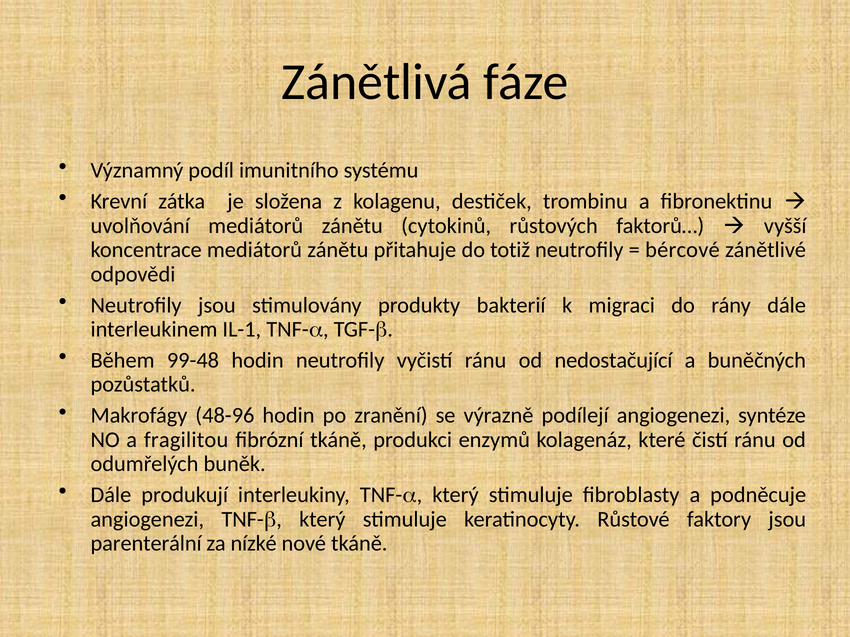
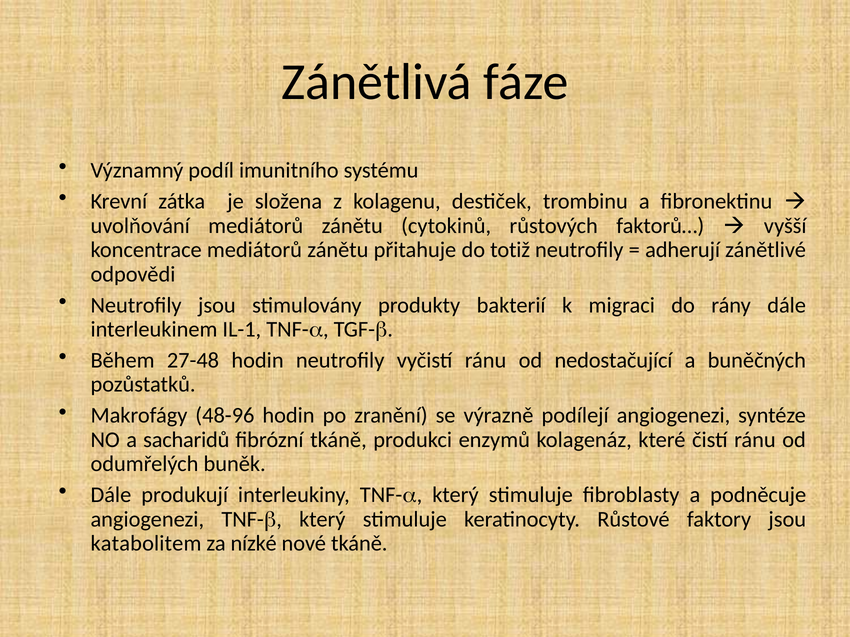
bércové: bércové -> adherují
99-48: 99-48 -> 27-48
fragilitou: fragilitou -> sacharidů
parenterální: parenterální -> katabolitem
